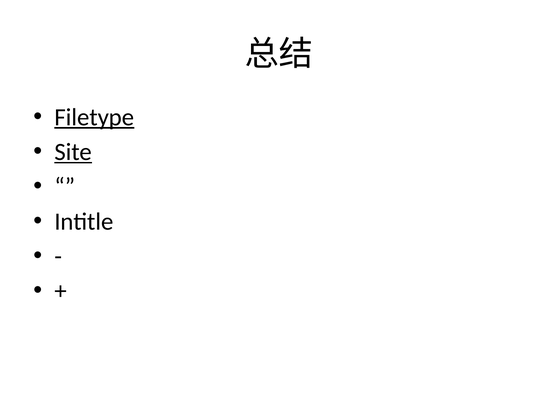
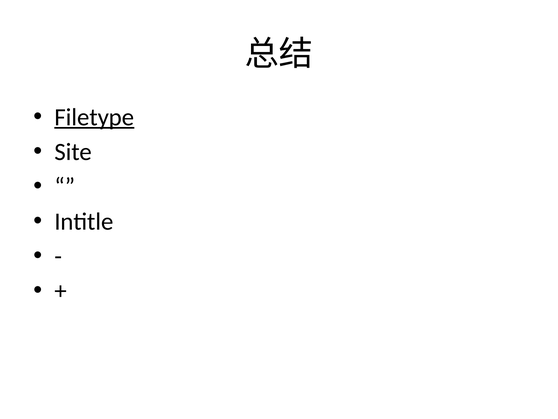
Site underline: present -> none
